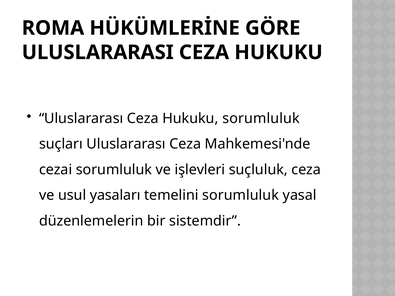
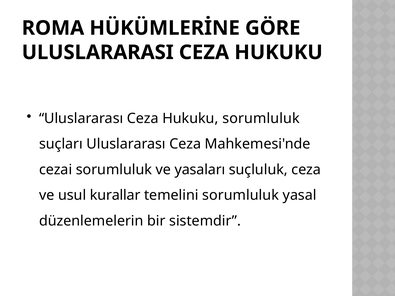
işlevleri: işlevleri -> yasaları
yasaları: yasaları -> kurallar
